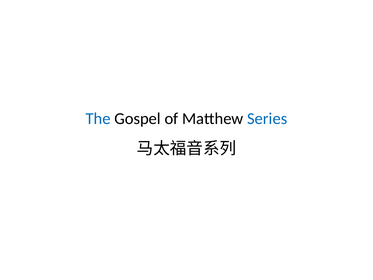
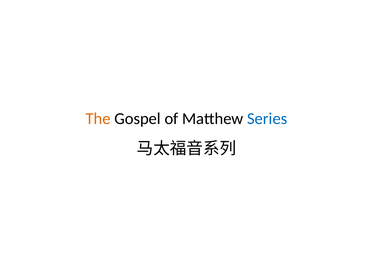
The colour: blue -> orange
